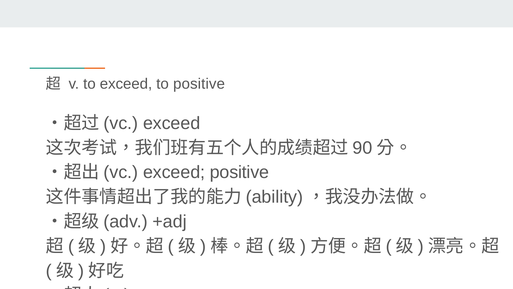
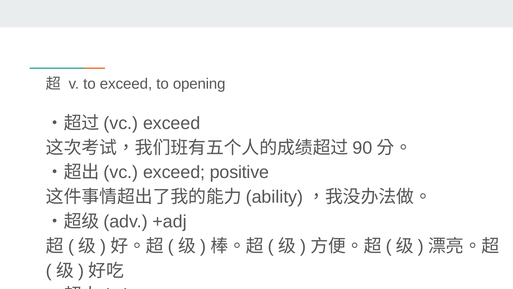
to positive: positive -> opening
